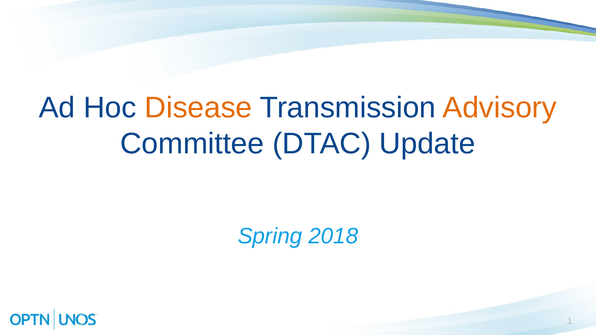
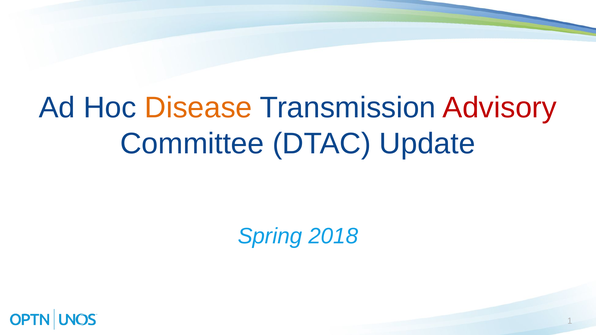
Advisory colour: orange -> red
